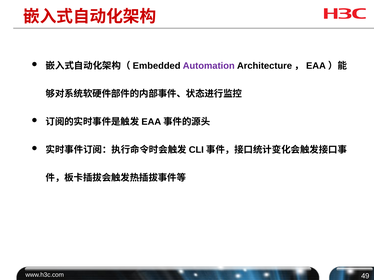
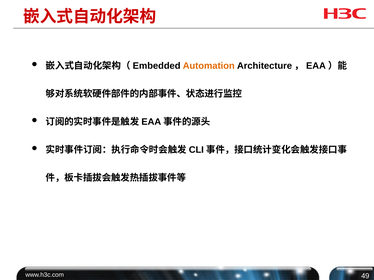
Automation colour: purple -> orange
